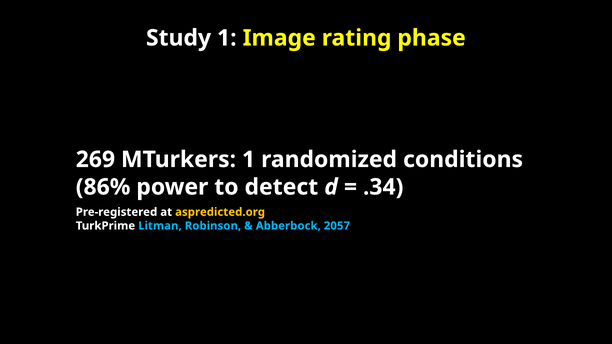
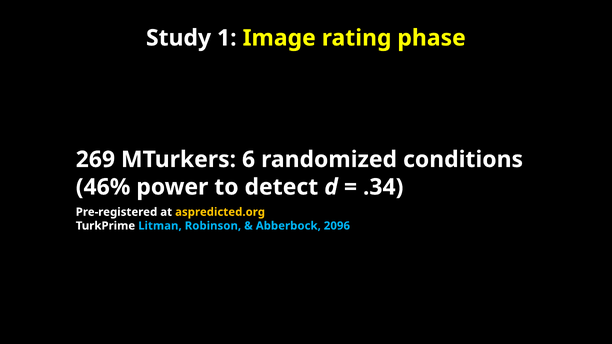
MTurkers 1: 1 -> 6
86%: 86% -> 46%
2057: 2057 -> 2096
